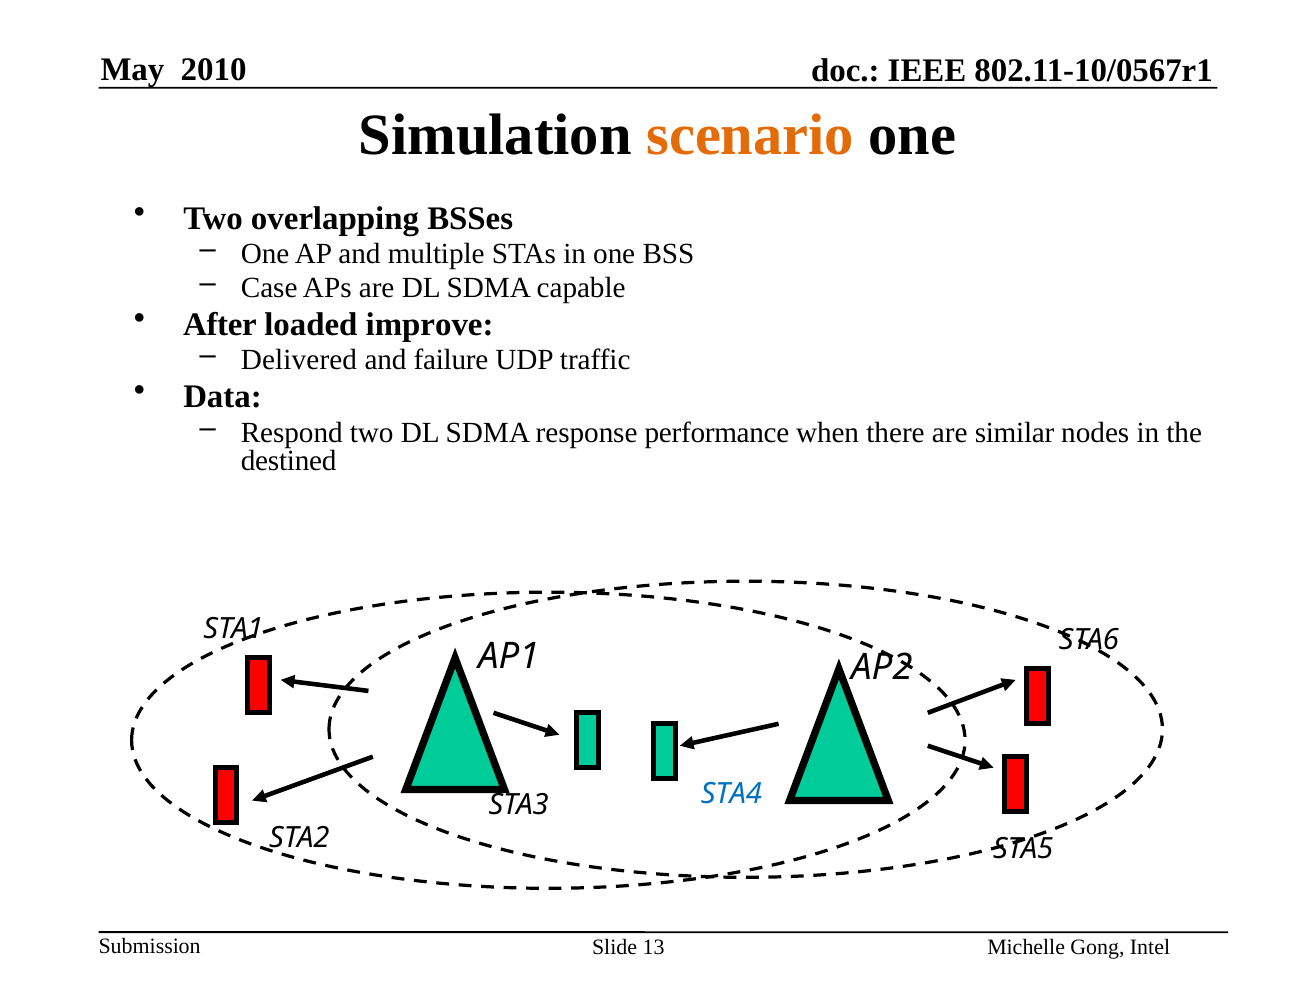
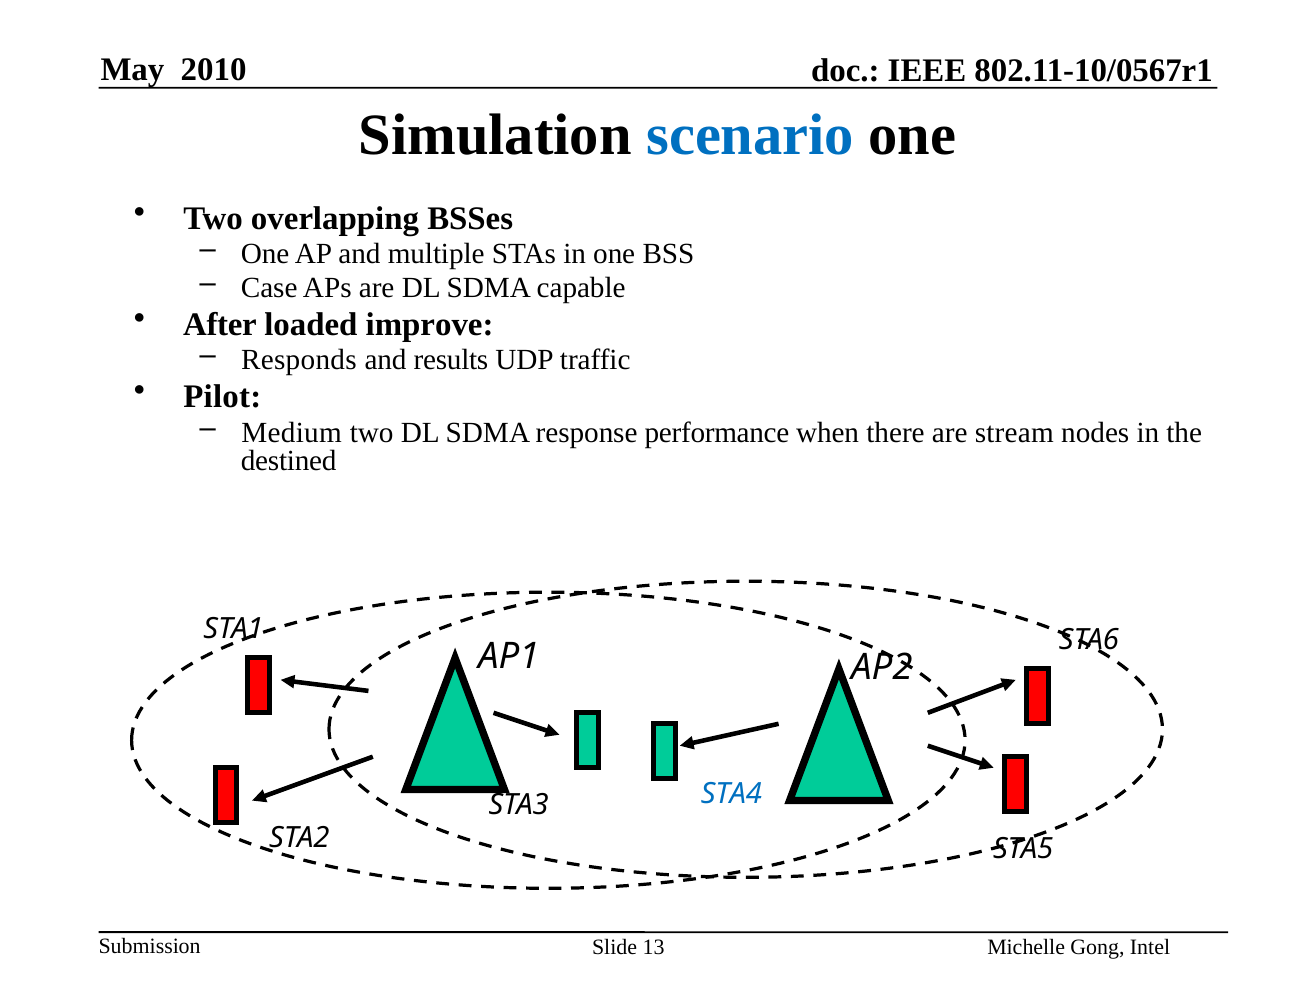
scenario colour: orange -> blue
Delivered: Delivered -> Responds
failure: failure -> results
Data: Data -> Pilot
Respond: Respond -> Medium
similar: similar -> stream
